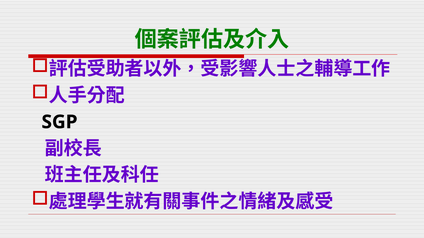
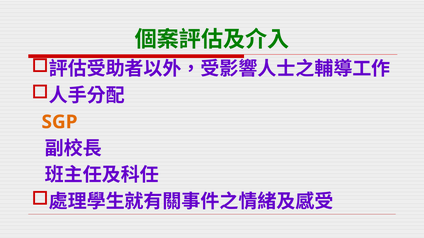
SGP colour: black -> orange
